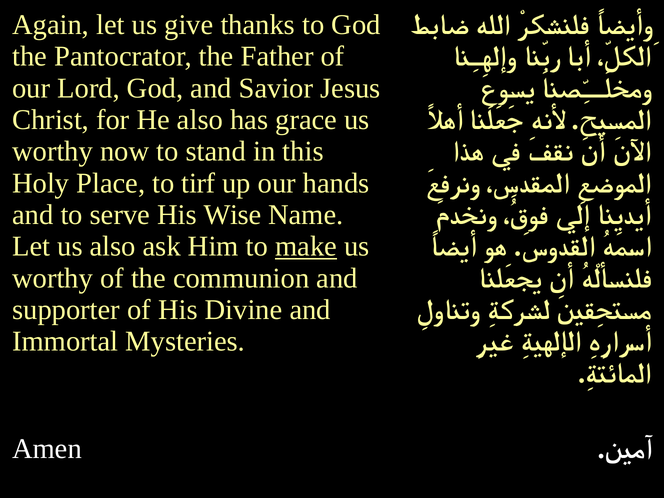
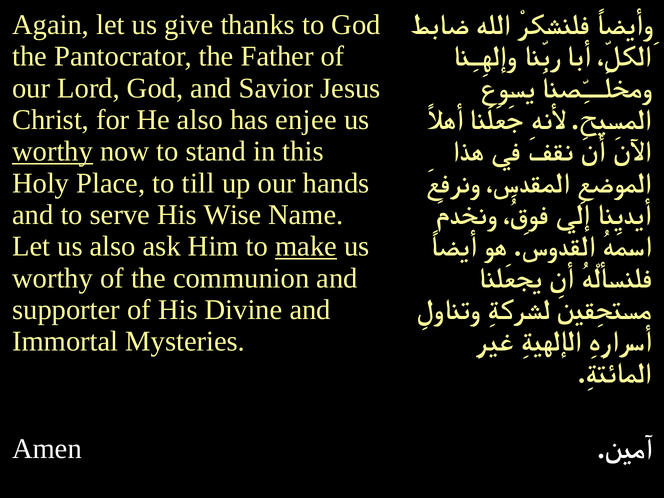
grace: grace -> enjee
worthy at (53, 151) underline: none -> present
tirf: tirf -> till
